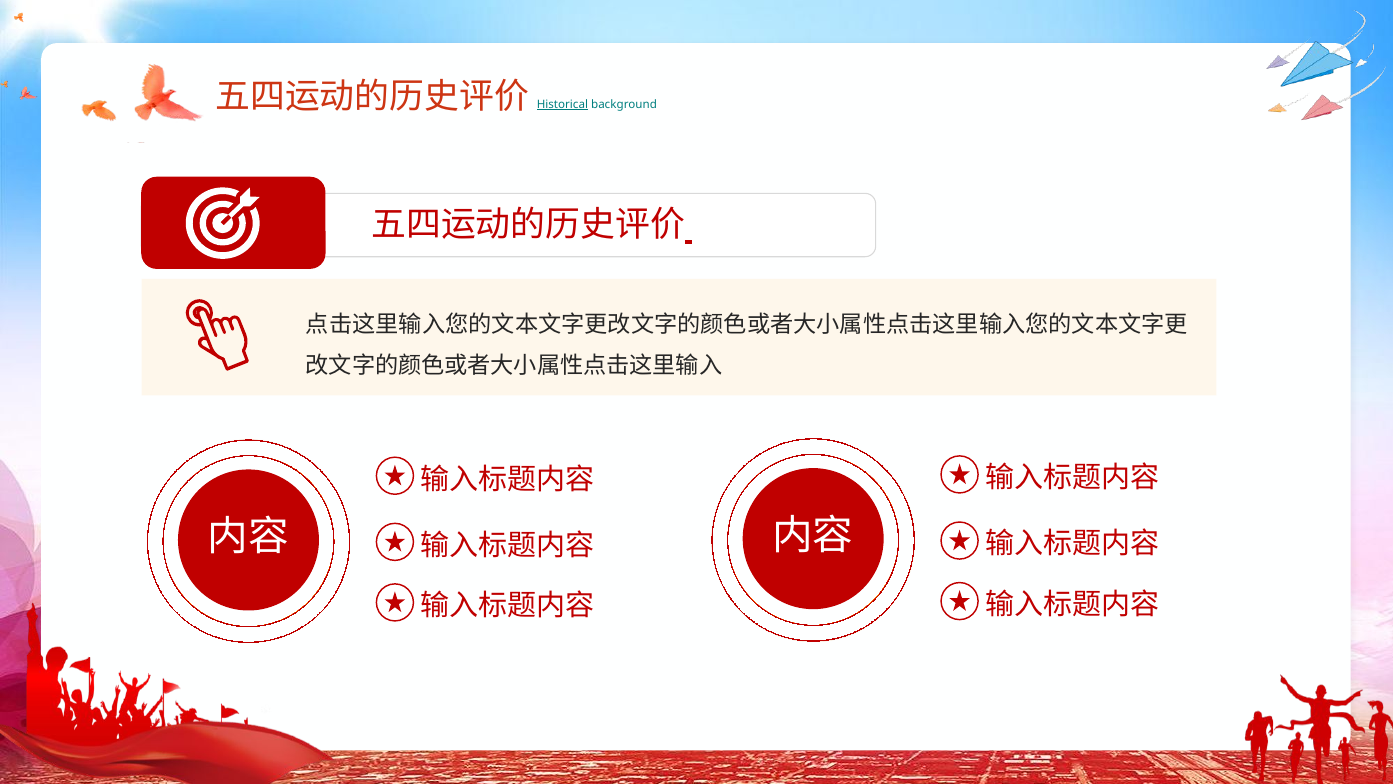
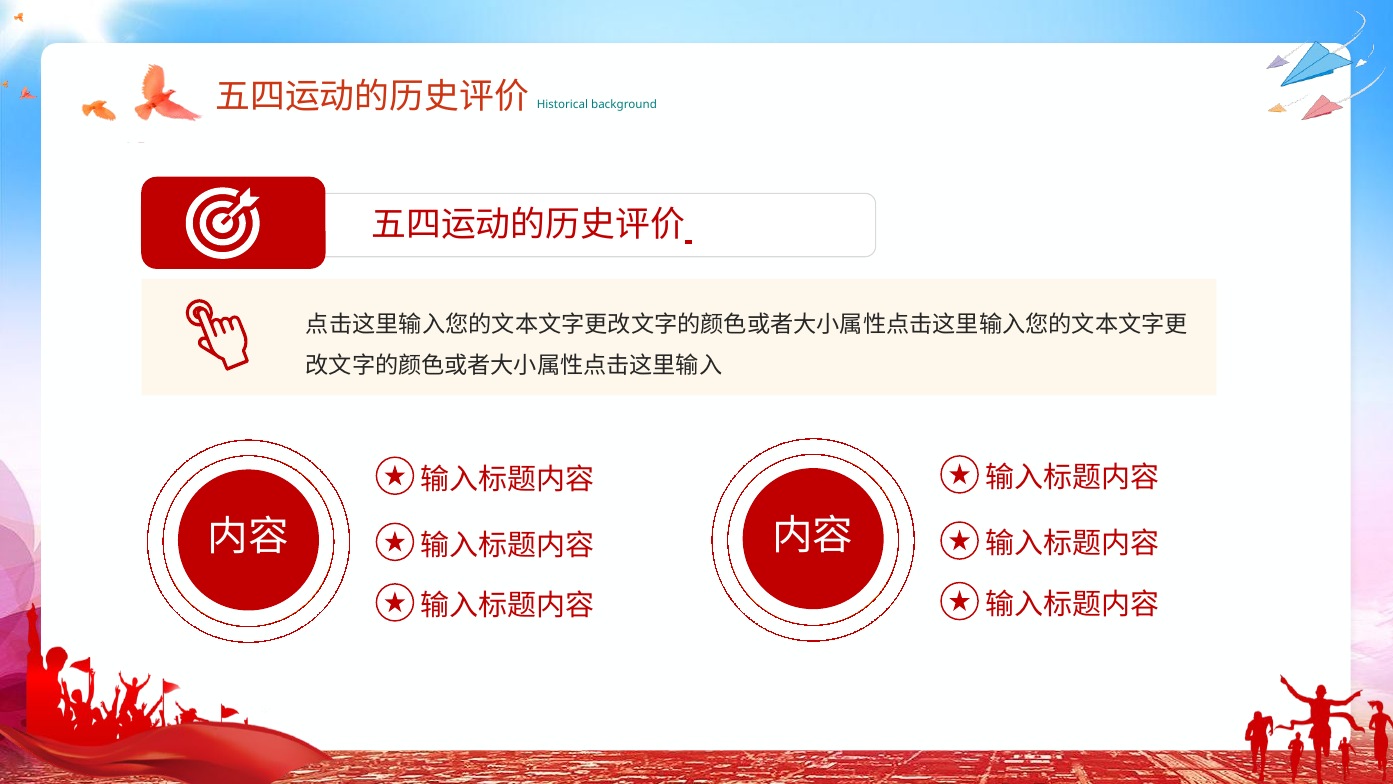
Historical underline: present -> none
